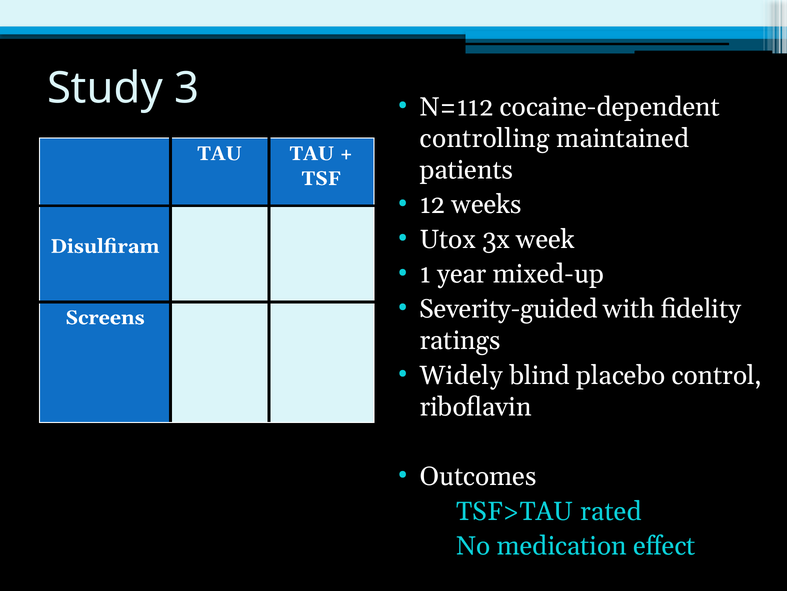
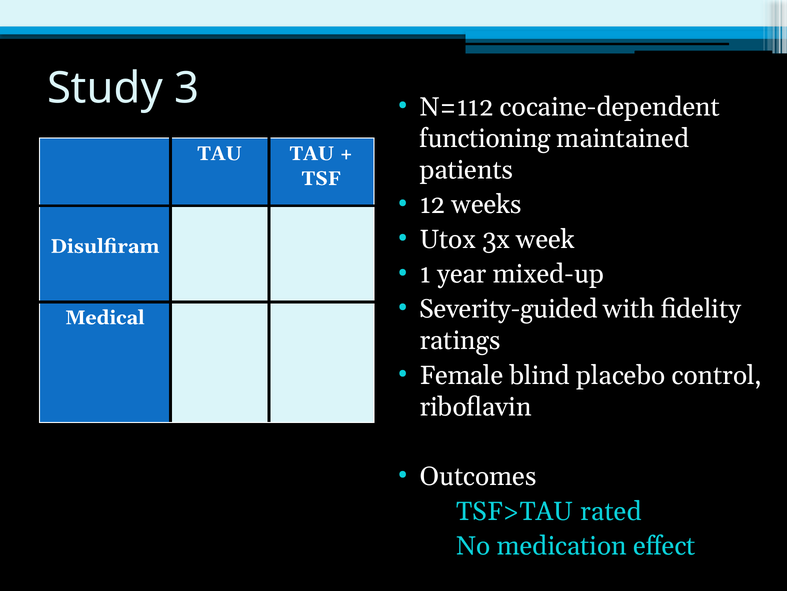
controlling: controlling -> functioning
Screens: Screens -> Medical
Widely: Widely -> Female
